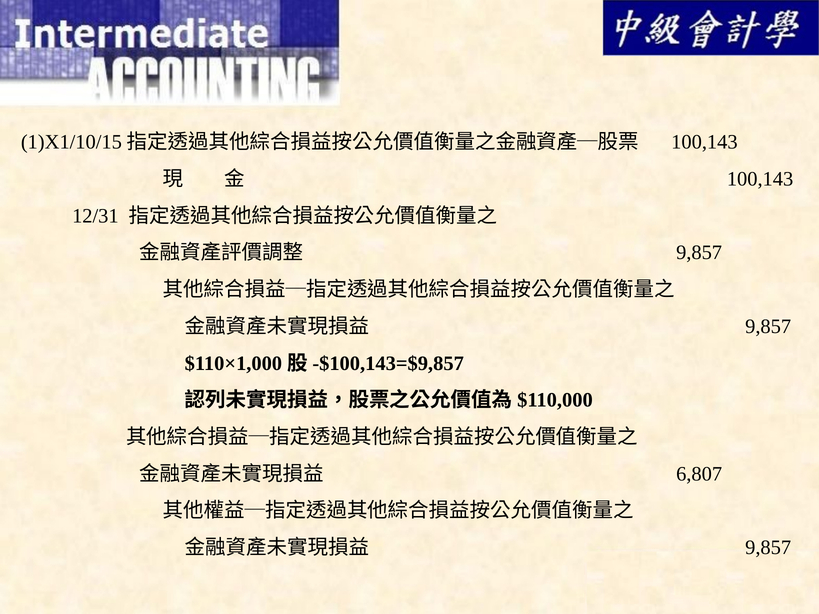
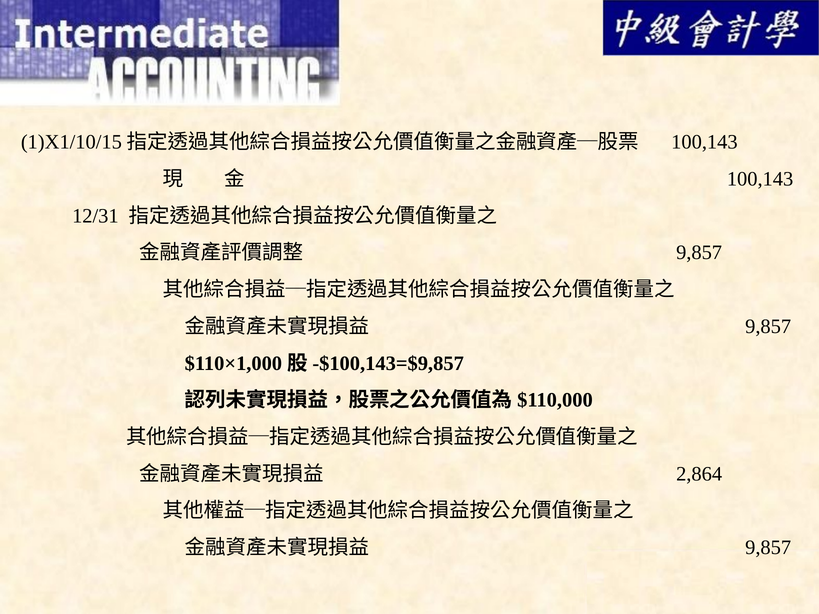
6,807: 6,807 -> 2,864
